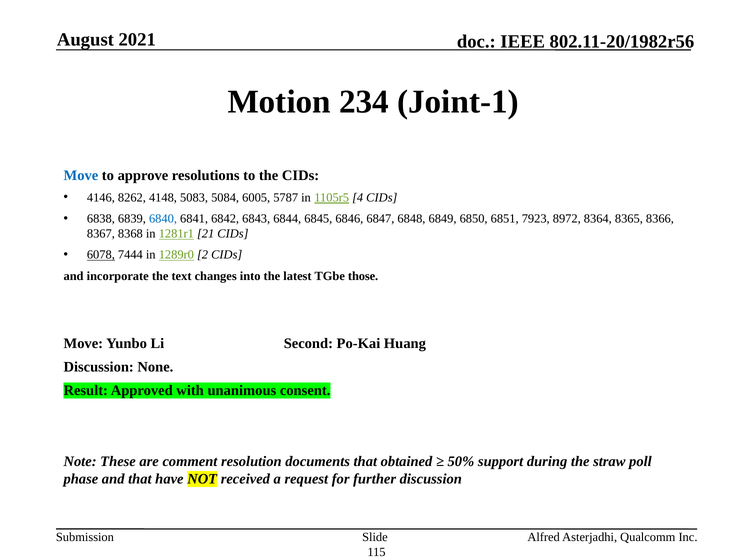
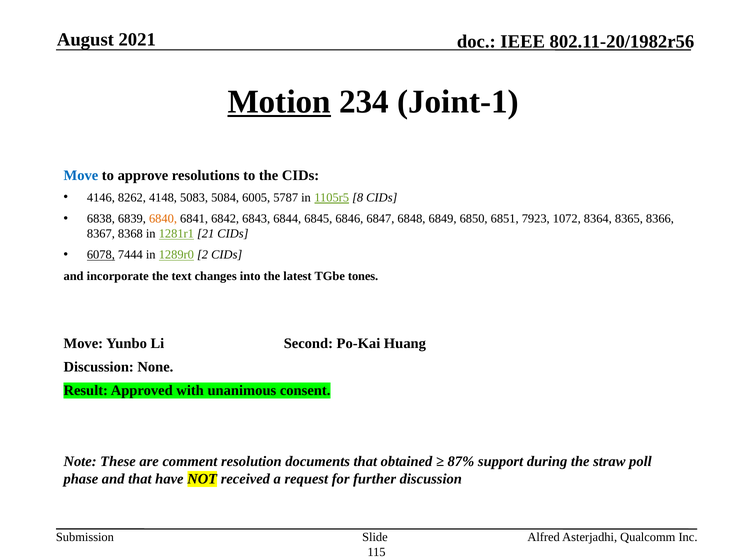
Motion underline: none -> present
4: 4 -> 8
6840 colour: blue -> orange
8972: 8972 -> 1072
those: those -> tones
50%: 50% -> 87%
